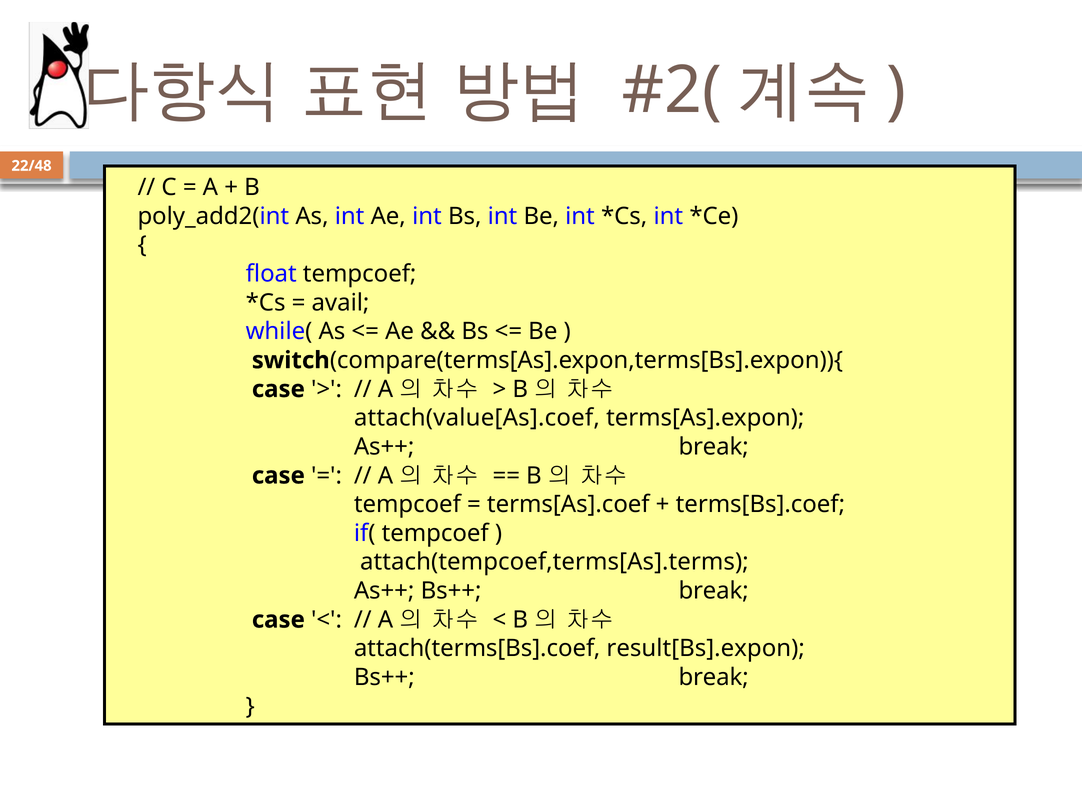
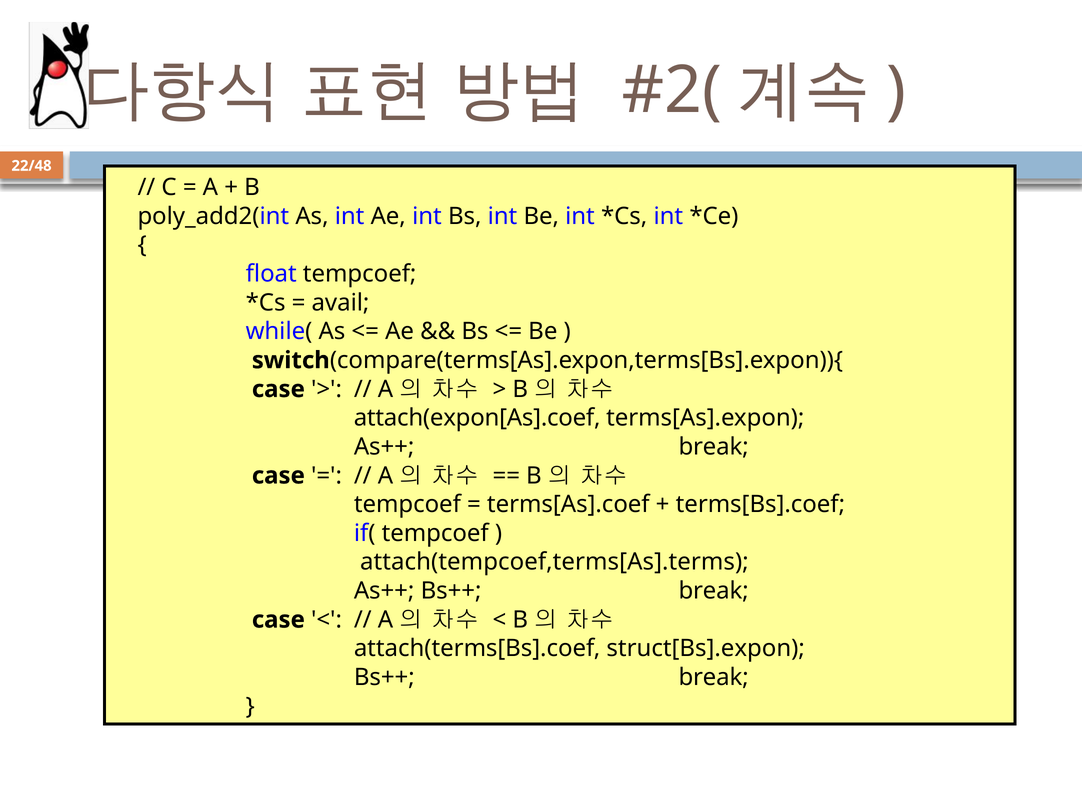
attach(value[As].coef: attach(value[As].coef -> attach(expon[As].coef
result[Bs].expon: result[Bs].expon -> struct[Bs].expon
